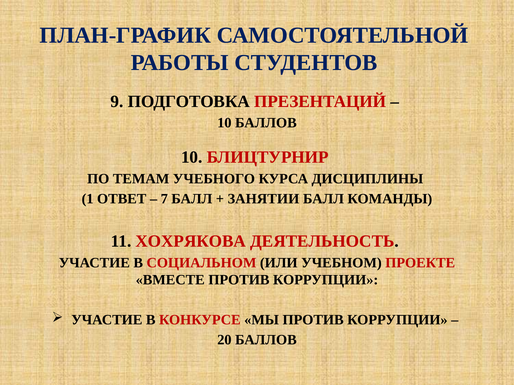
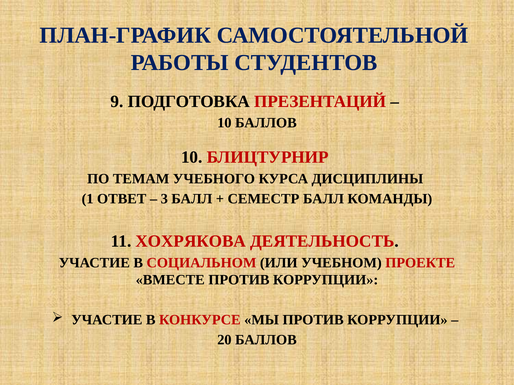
7: 7 -> 3
ЗАНЯТИИ: ЗАНЯТИИ -> СЕМЕСТР
